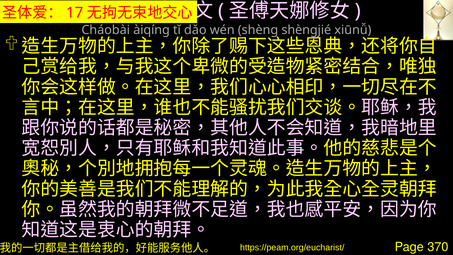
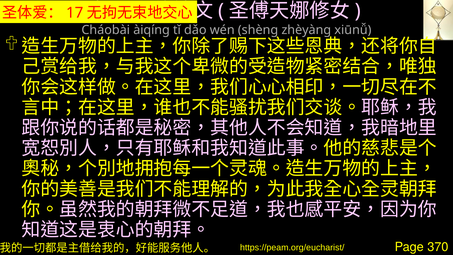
shèngjié: shèngjié -> zhèyàng
